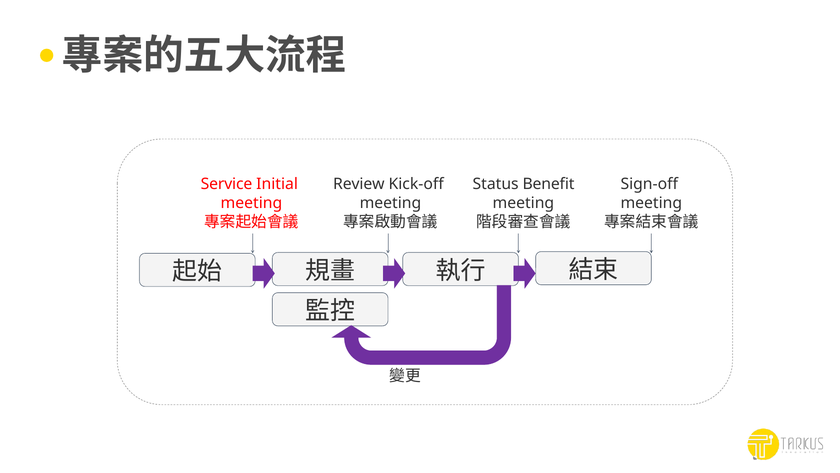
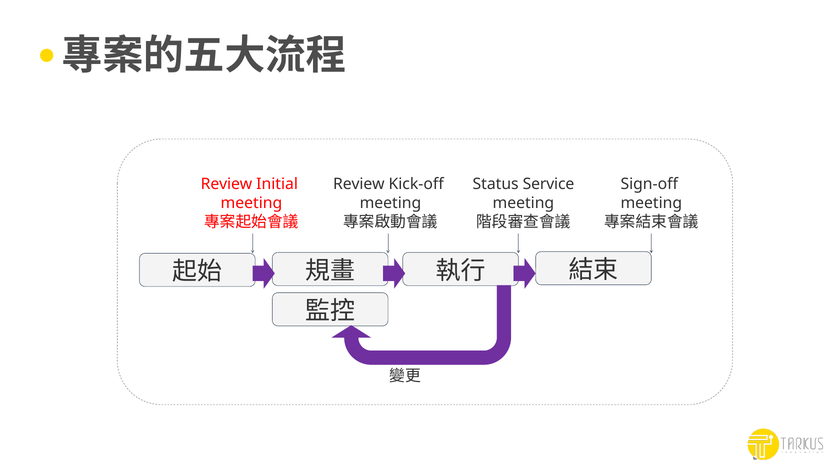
Service at (227, 184): Service -> Review
Benefit: Benefit -> Service
